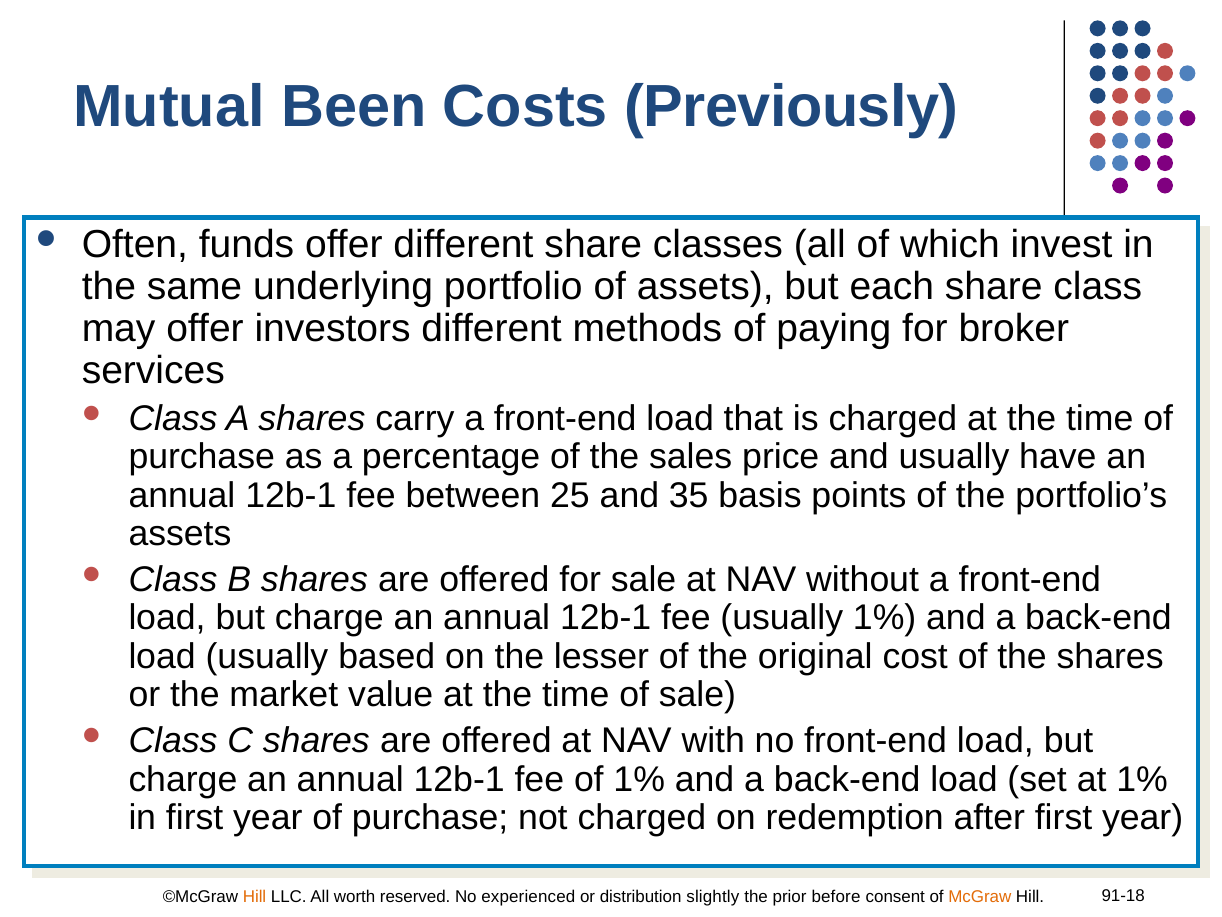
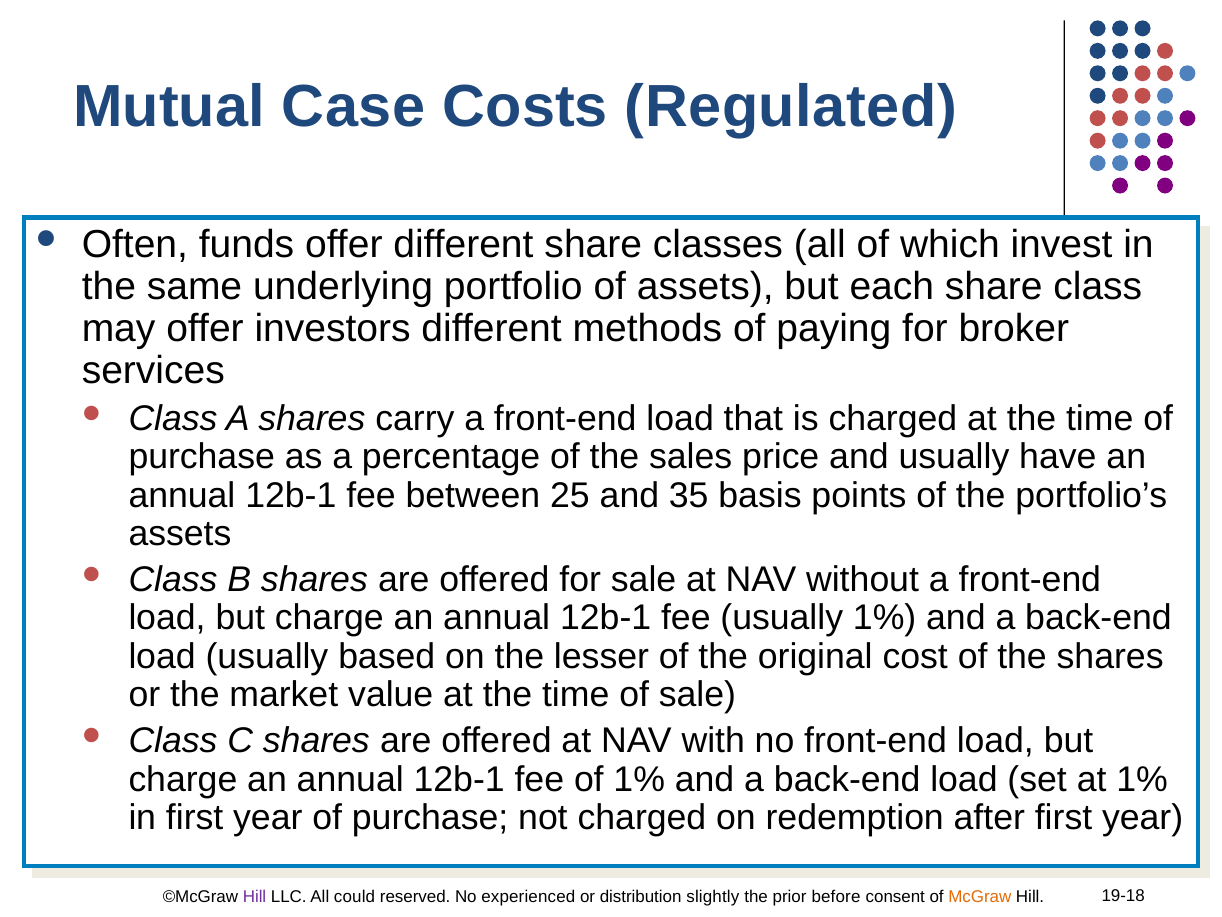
Been: Been -> Case
Previously: Previously -> Regulated
Hill at (255, 897) colour: orange -> purple
worth: worth -> could
91-18: 91-18 -> 19-18
